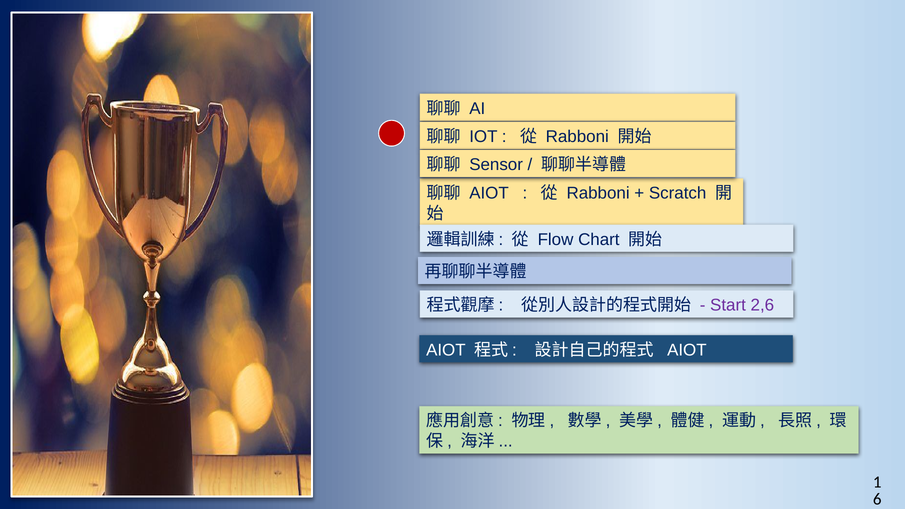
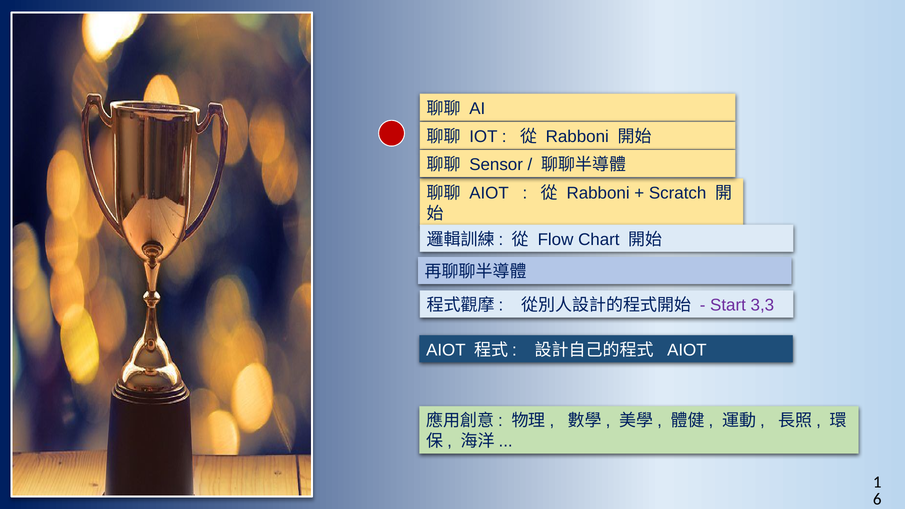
2,6: 2,6 -> 3,3
